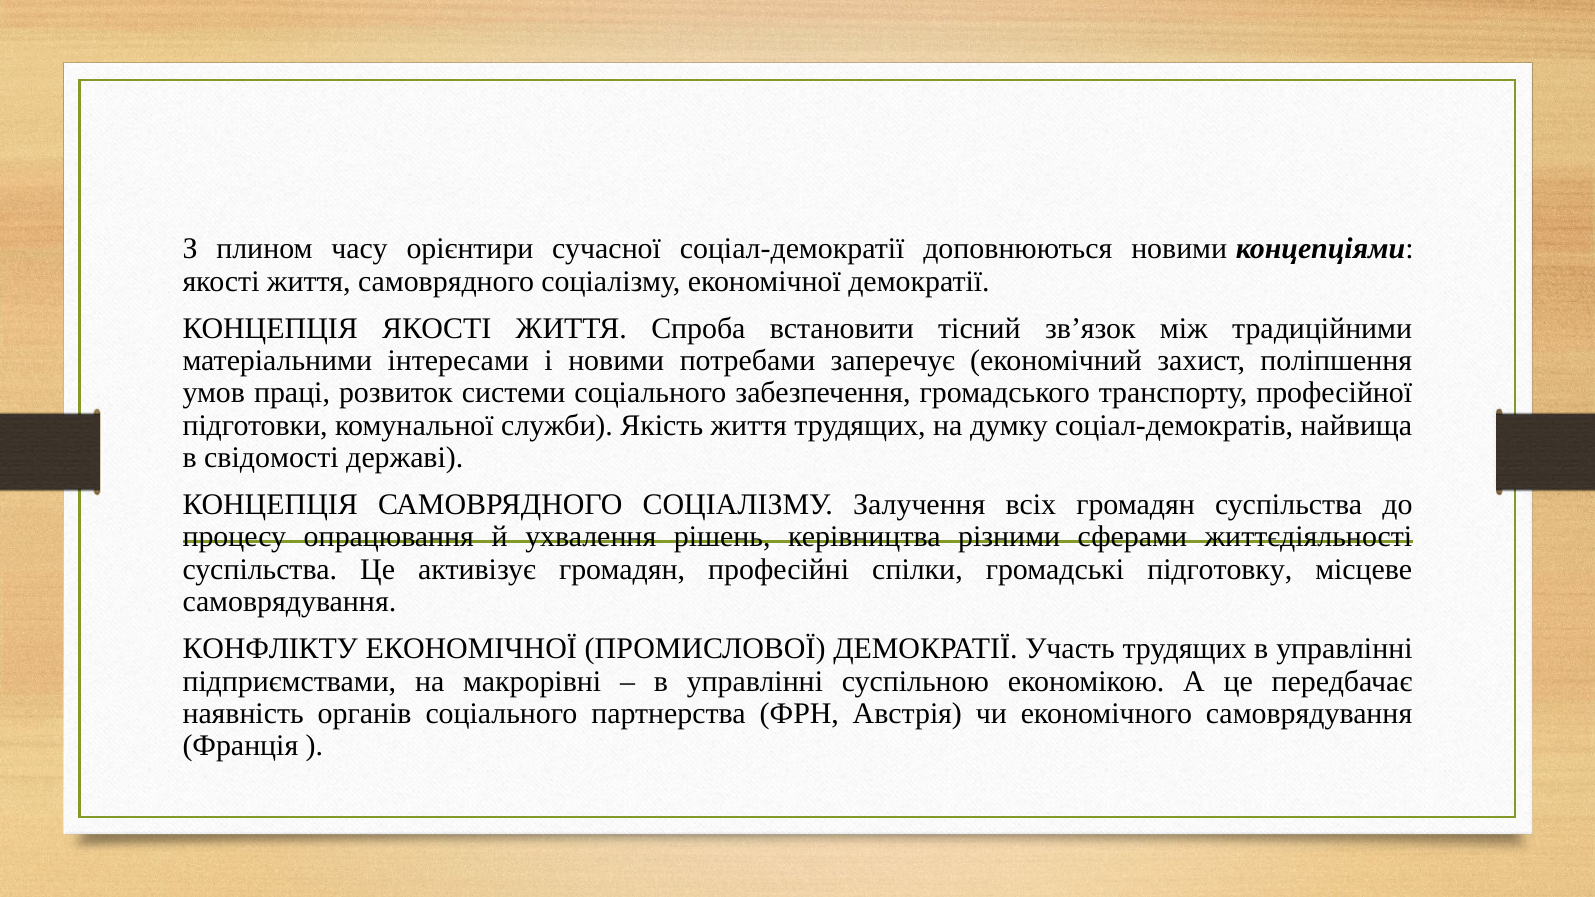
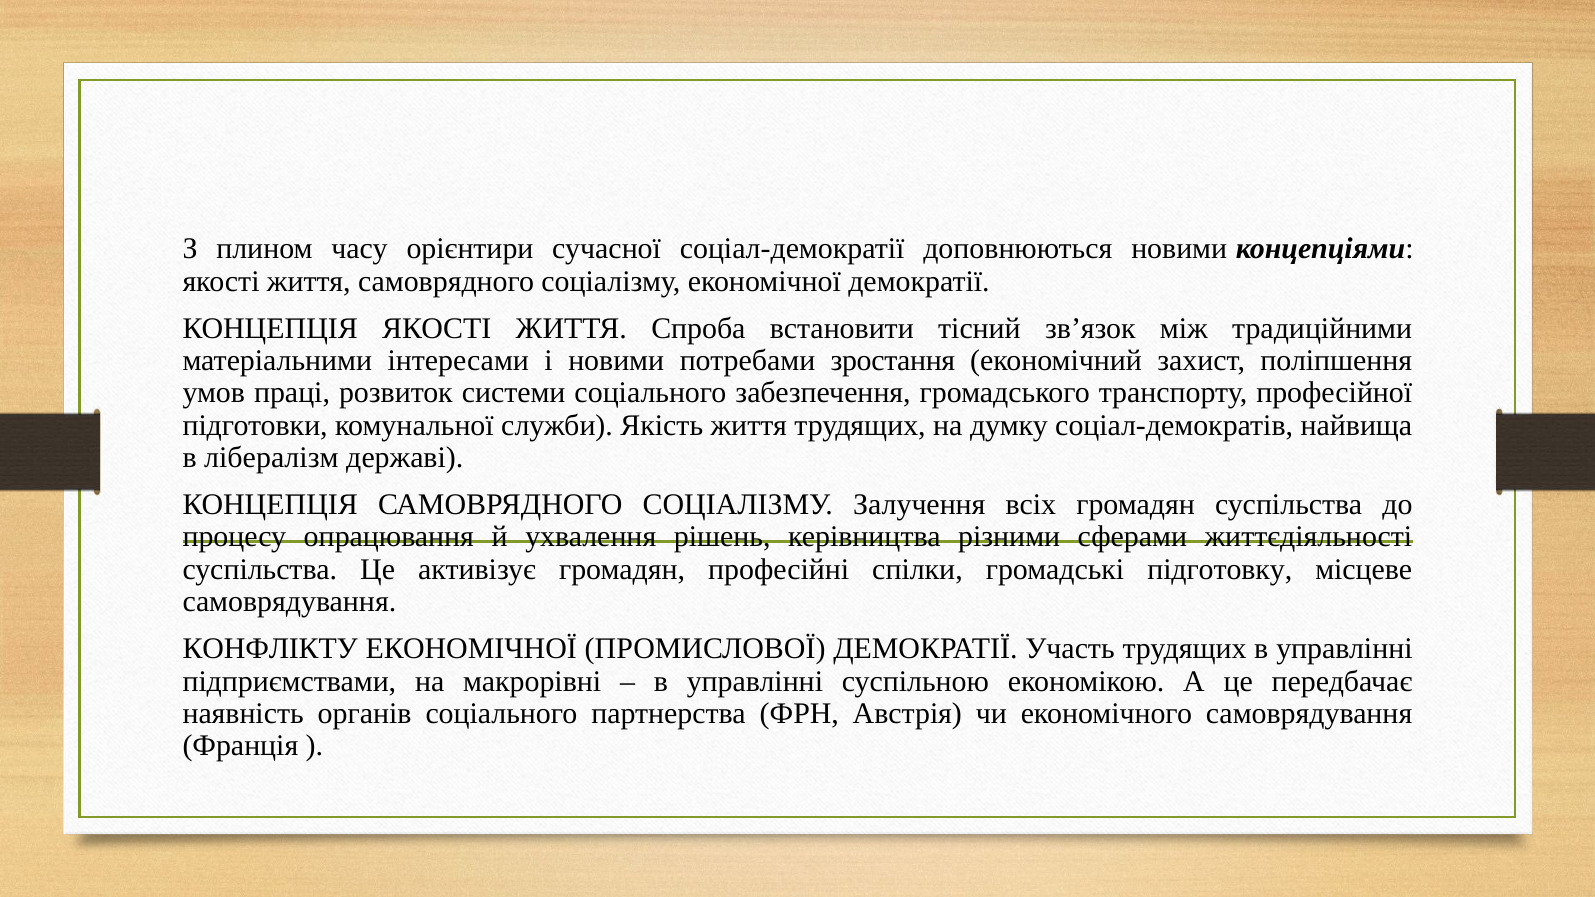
заперечує: заперечує -> зростання
свідомості: свідомості -> лібералізм
